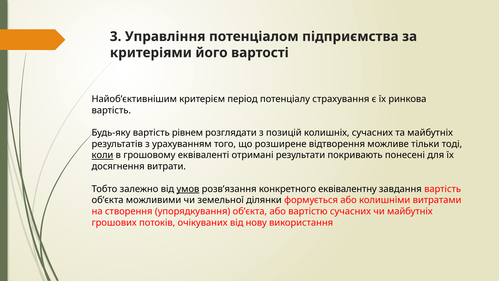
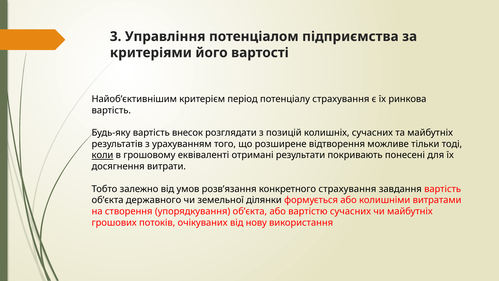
рівнем: рівнем -> внесок
умов underline: present -> none
конкретного еквівалентну: еквівалентну -> страхування
можливими: можливими -> державного
